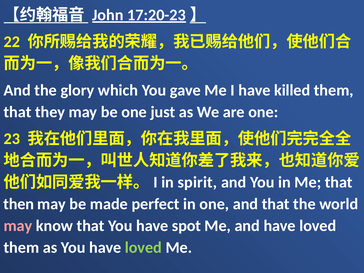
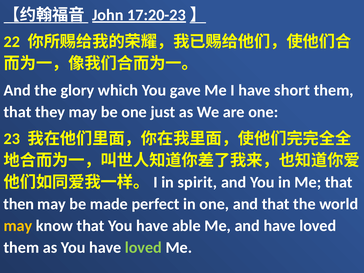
killed: killed -> short
may at (18, 226) colour: pink -> yellow
spot: spot -> able
